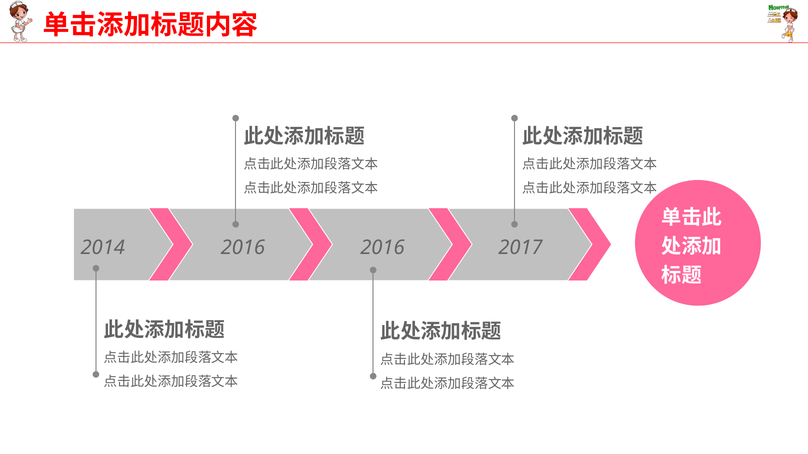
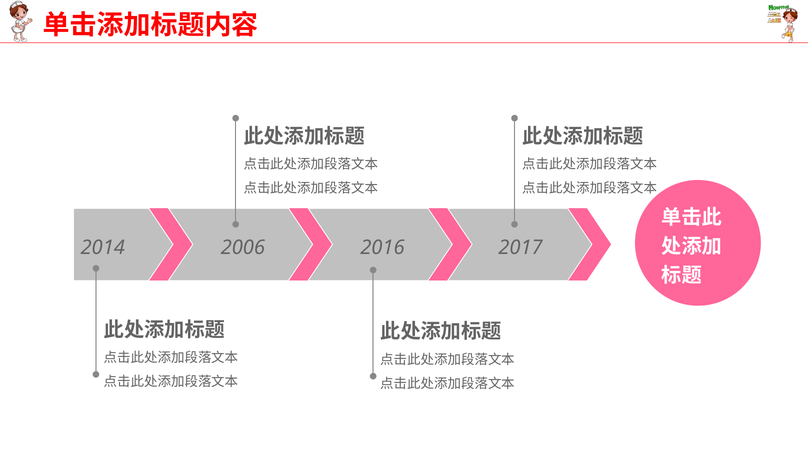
2014 2016: 2016 -> 2006
